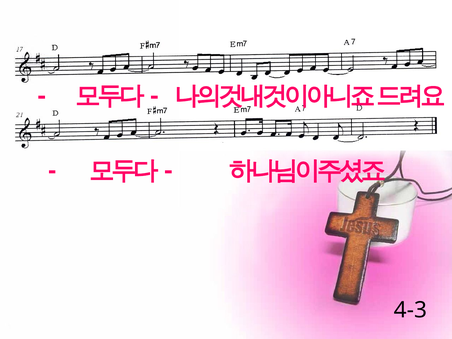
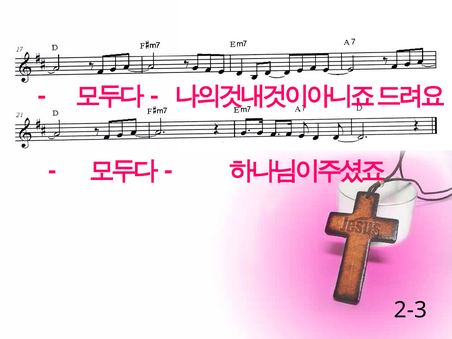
4-3: 4-3 -> 2-3
